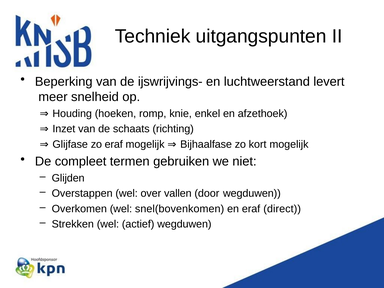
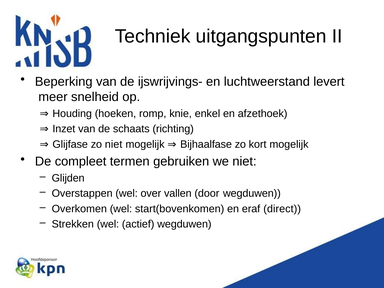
zo eraf: eraf -> niet
snel(bovenkomen: snel(bovenkomen -> start(bovenkomen
